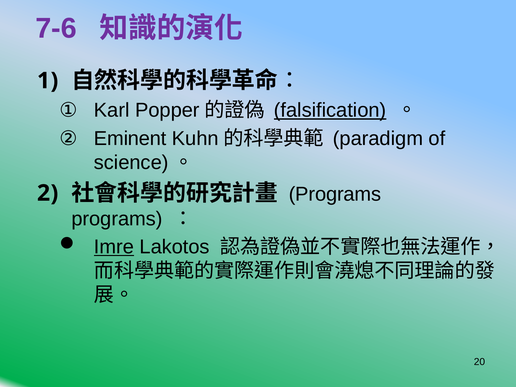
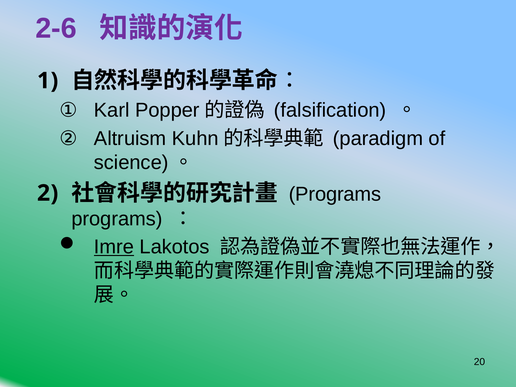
7-6: 7-6 -> 2-6
falsification underline: present -> none
Eminent: Eminent -> Altruism
